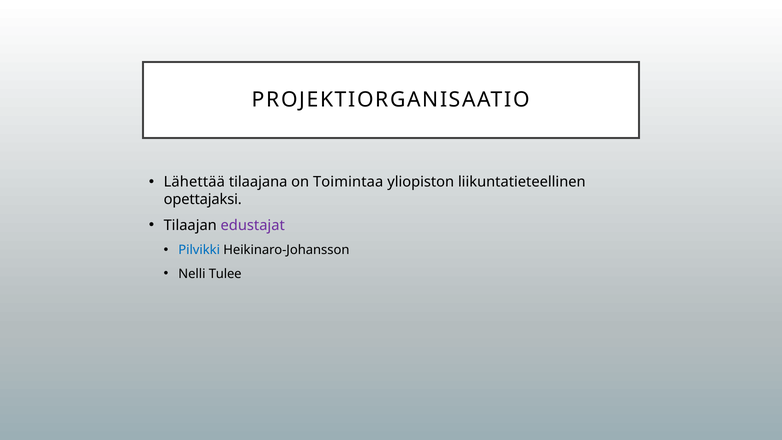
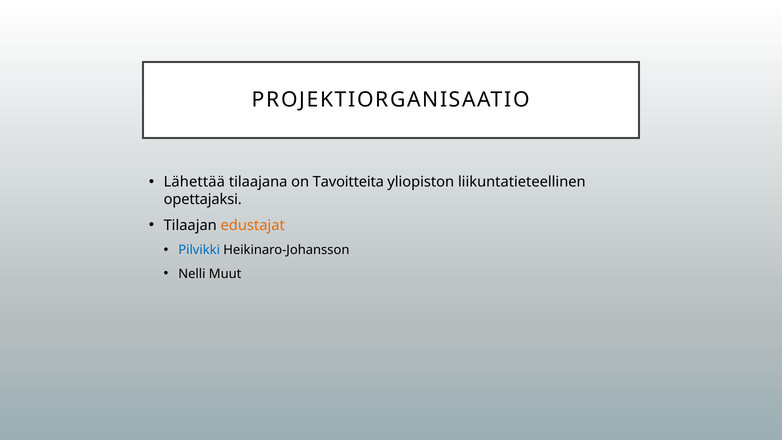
Toimintaa: Toimintaa -> Tavoitteita
edustajat colour: purple -> orange
Tulee: Tulee -> Muut
